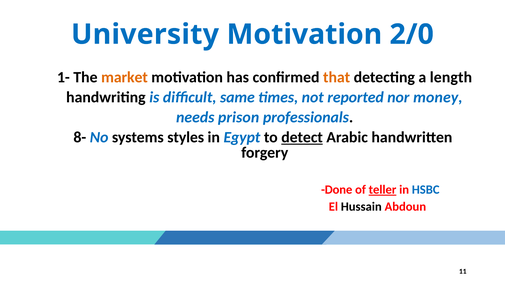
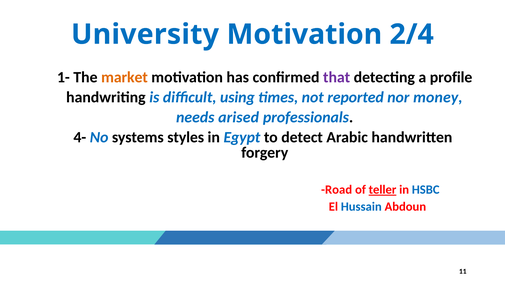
2/0: 2/0 -> 2/4
that colour: orange -> purple
length: length -> profile
same: same -> using
prison: prison -> arised
8-: 8- -> 4-
detect underline: present -> none
Done: Done -> Road
Hussain colour: black -> blue
